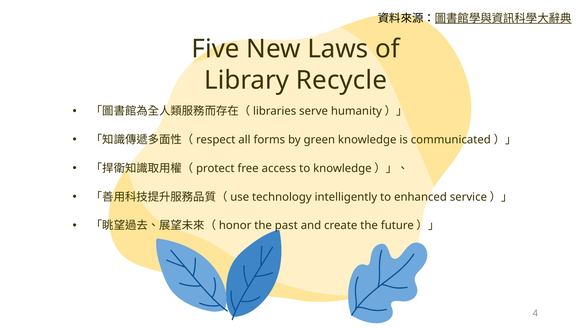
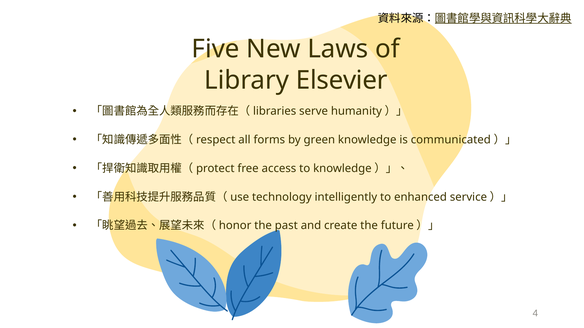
Recycle: Recycle -> Elsevier
